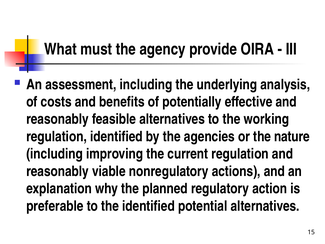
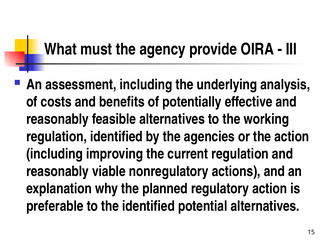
the nature: nature -> action
